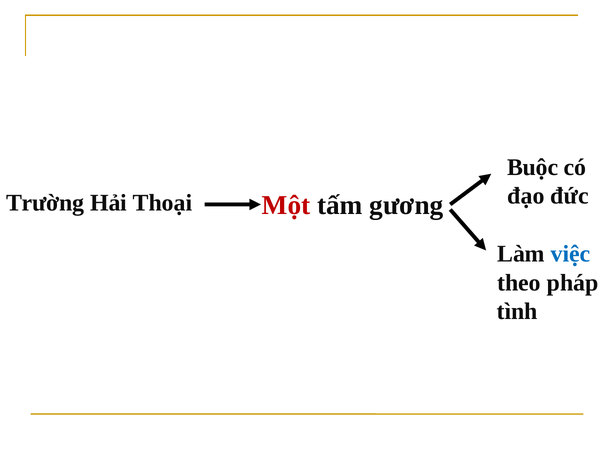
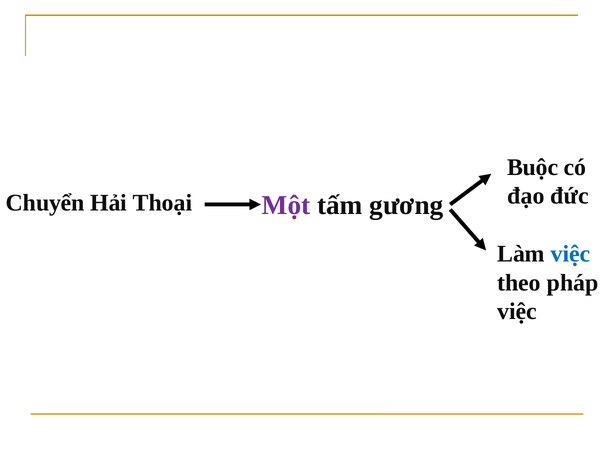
Trường: Trường -> Chuyển
Một colour: red -> purple
tình at (517, 312): tình -> việc
